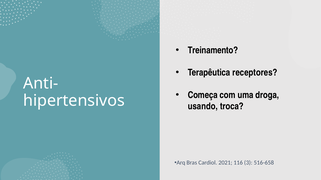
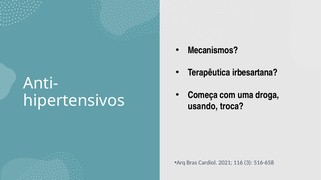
Treinamento: Treinamento -> Mecanismos
receptores: receptores -> irbesartana
